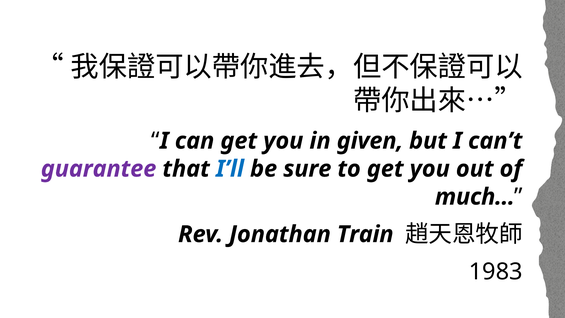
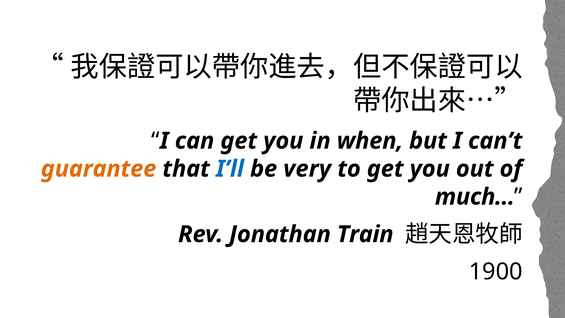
given: given -> when
guarantee colour: purple -> orange
sure: sure -> very
1983: 1983 -> 1900
